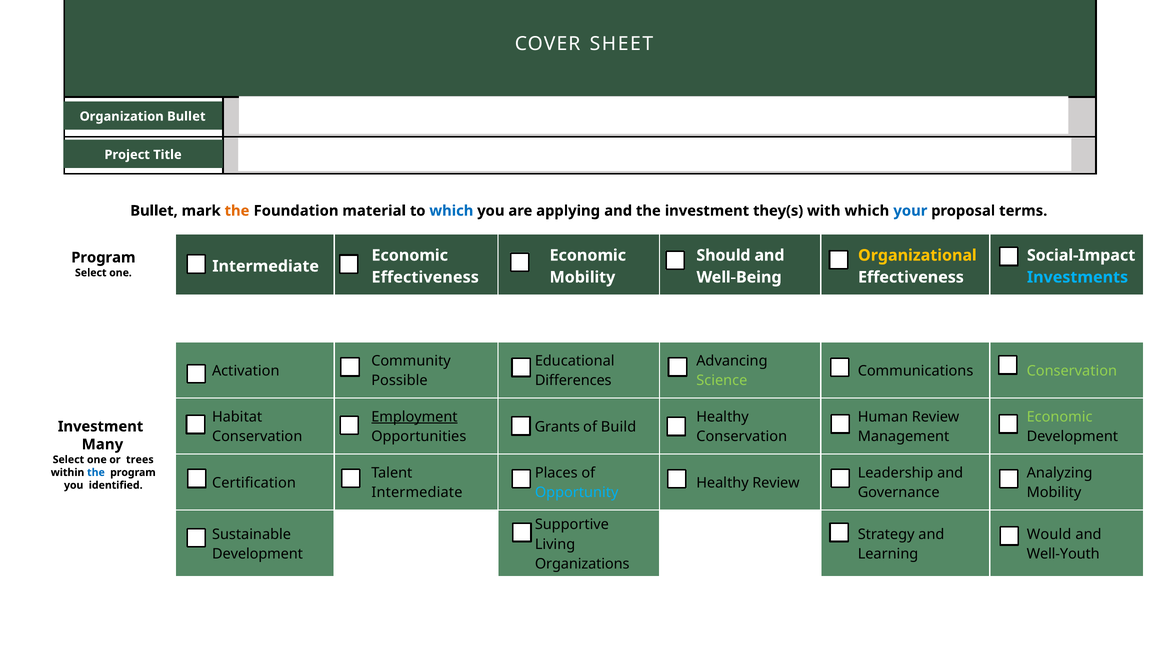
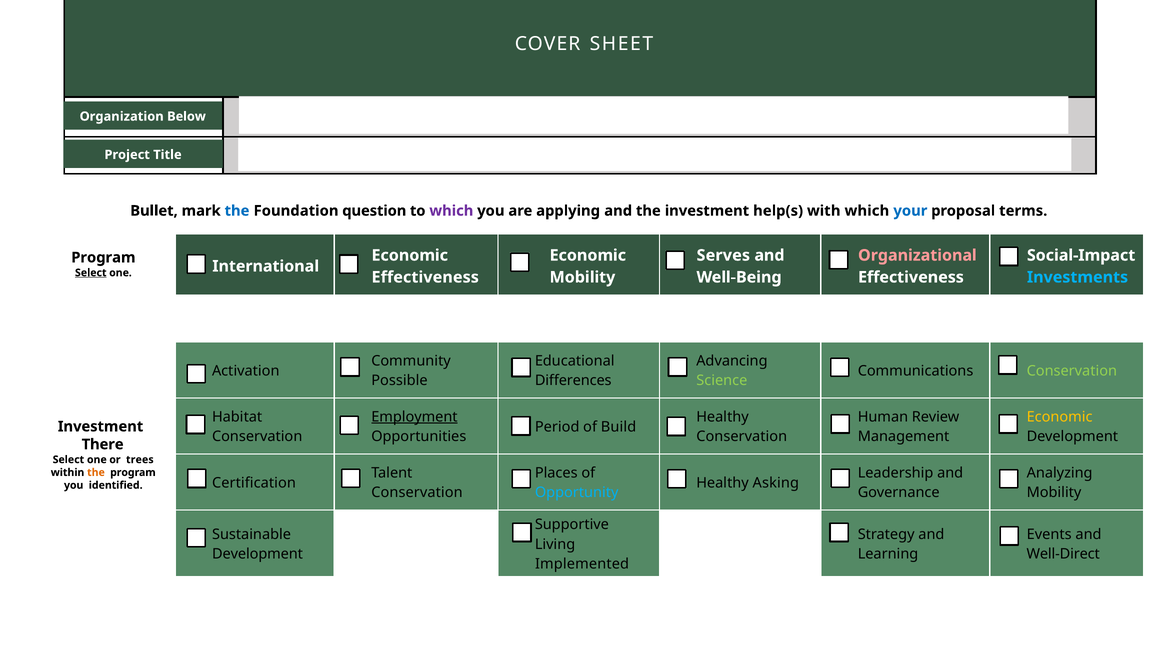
Organization Bullet: Bullet -> Below
the at (237, 211) colour: orange -> blue
material: material -> question
which at (451, 211) colour: blue -> purple
they(s: they(s -> help(s
Should: Should -> Serves
Organizational colour: yellow -> pink
Intermediate at (266, 266): Intermediate -> International
Select at (91, 273) underline: none -> present
Economic at (1060, 417) colour: light green -> yellow
Grants: Grants -> Period
Many: Many -> There
the at (96, 472) colour: blue -> orange
Healthy Review: Review -> Asking
Intermediate at (417, 493): Intermediate -> Conservation
Would: Would -> Events
Well-Youth: Well-Youth -> Well-Direct
Organizations: Organizations -> Implemented
